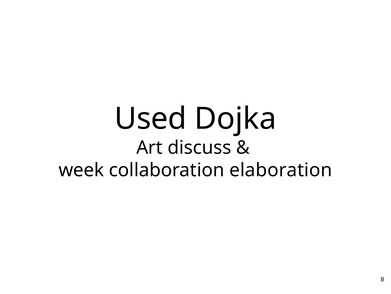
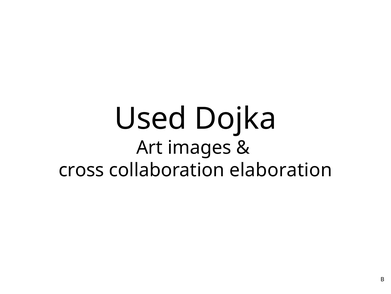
discuss: discuss -> images
week: week -> cross
